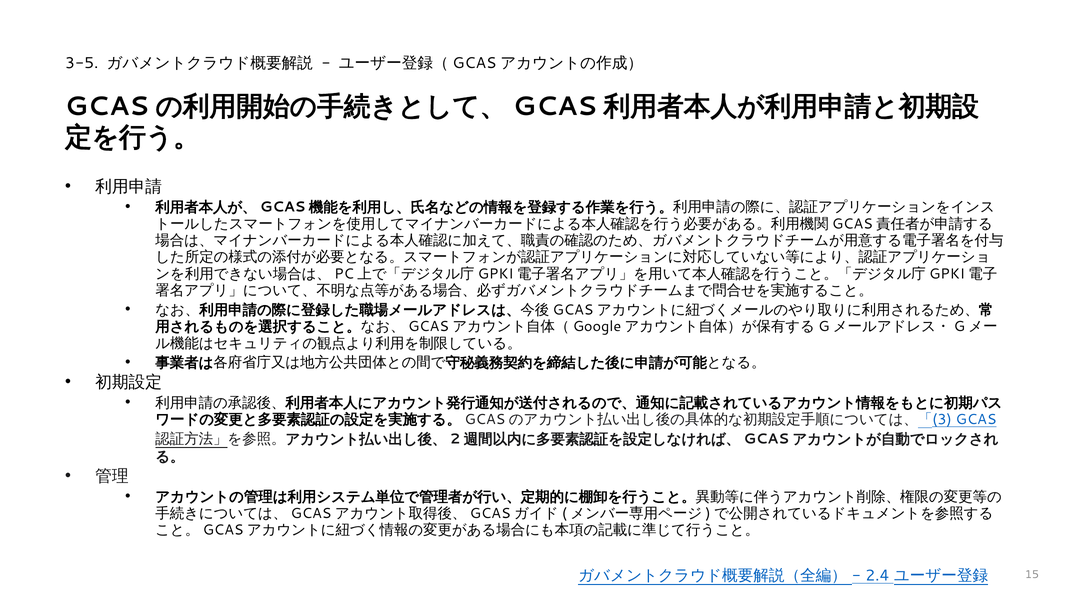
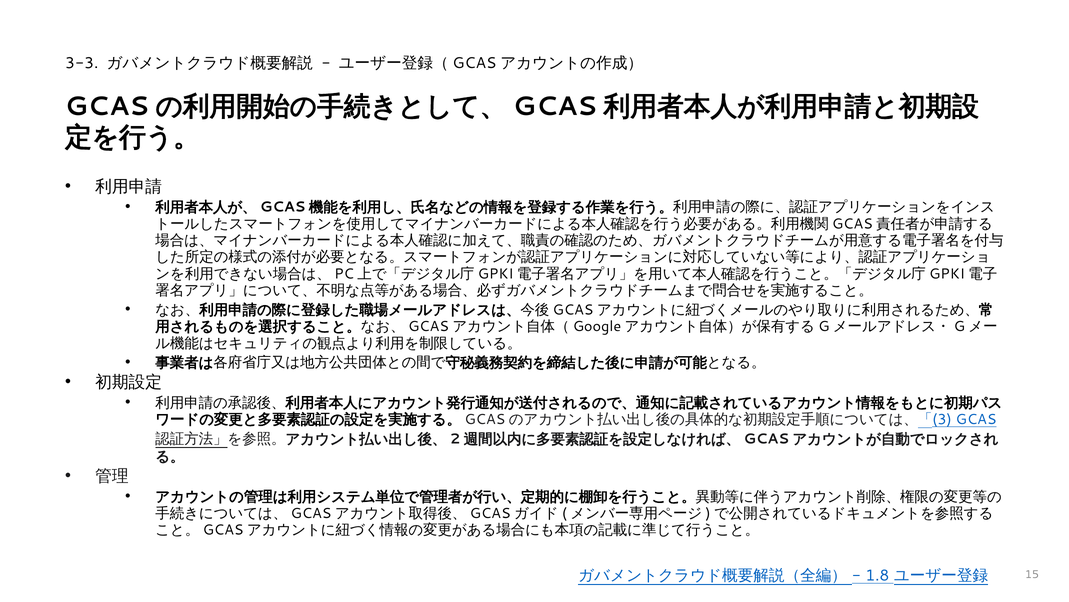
3-5: 3-5 -> 3-3
2.4: 2.4 -> 1.8
